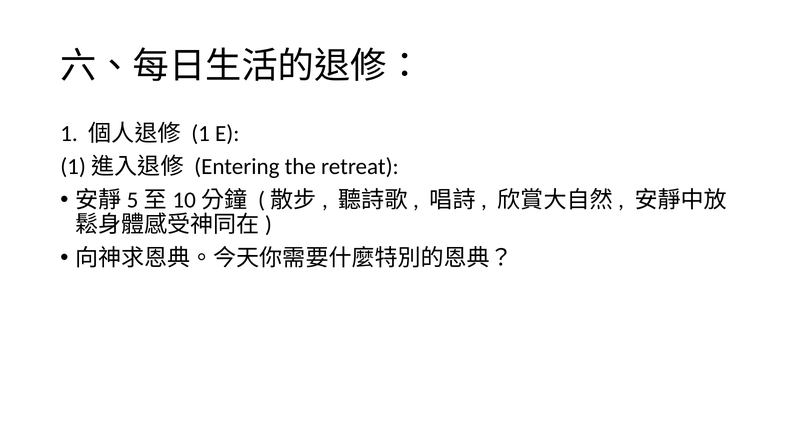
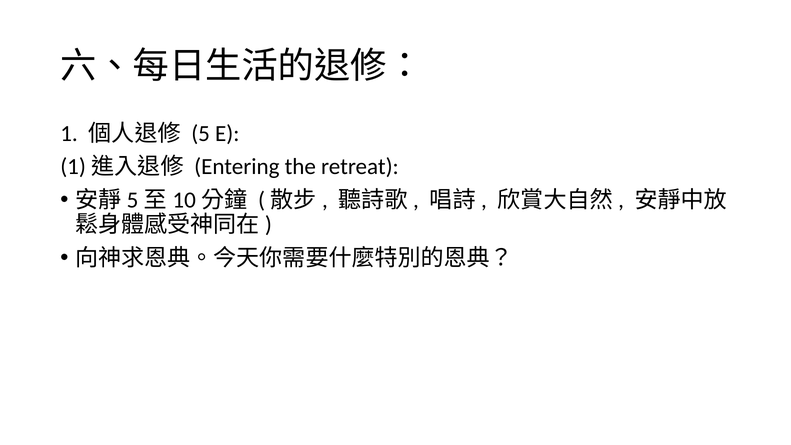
1 at (201, 134): 1 -> 5
